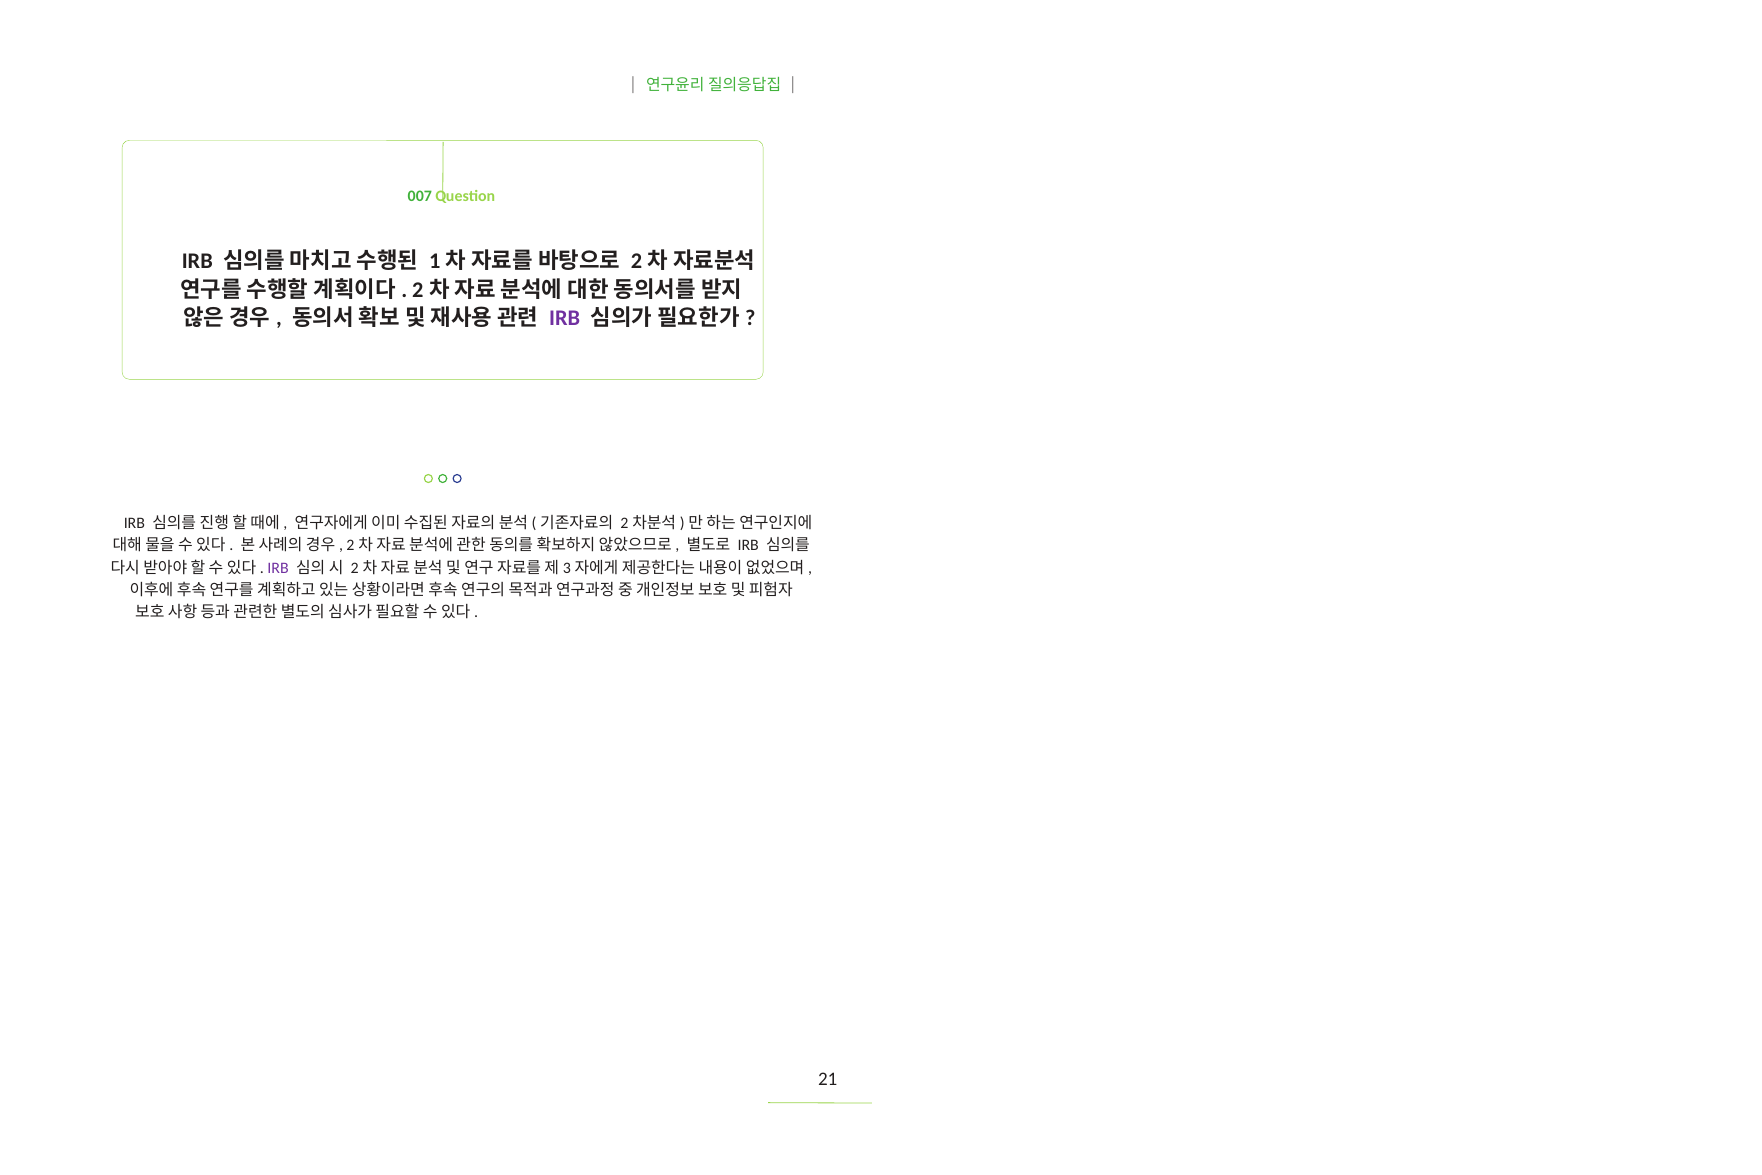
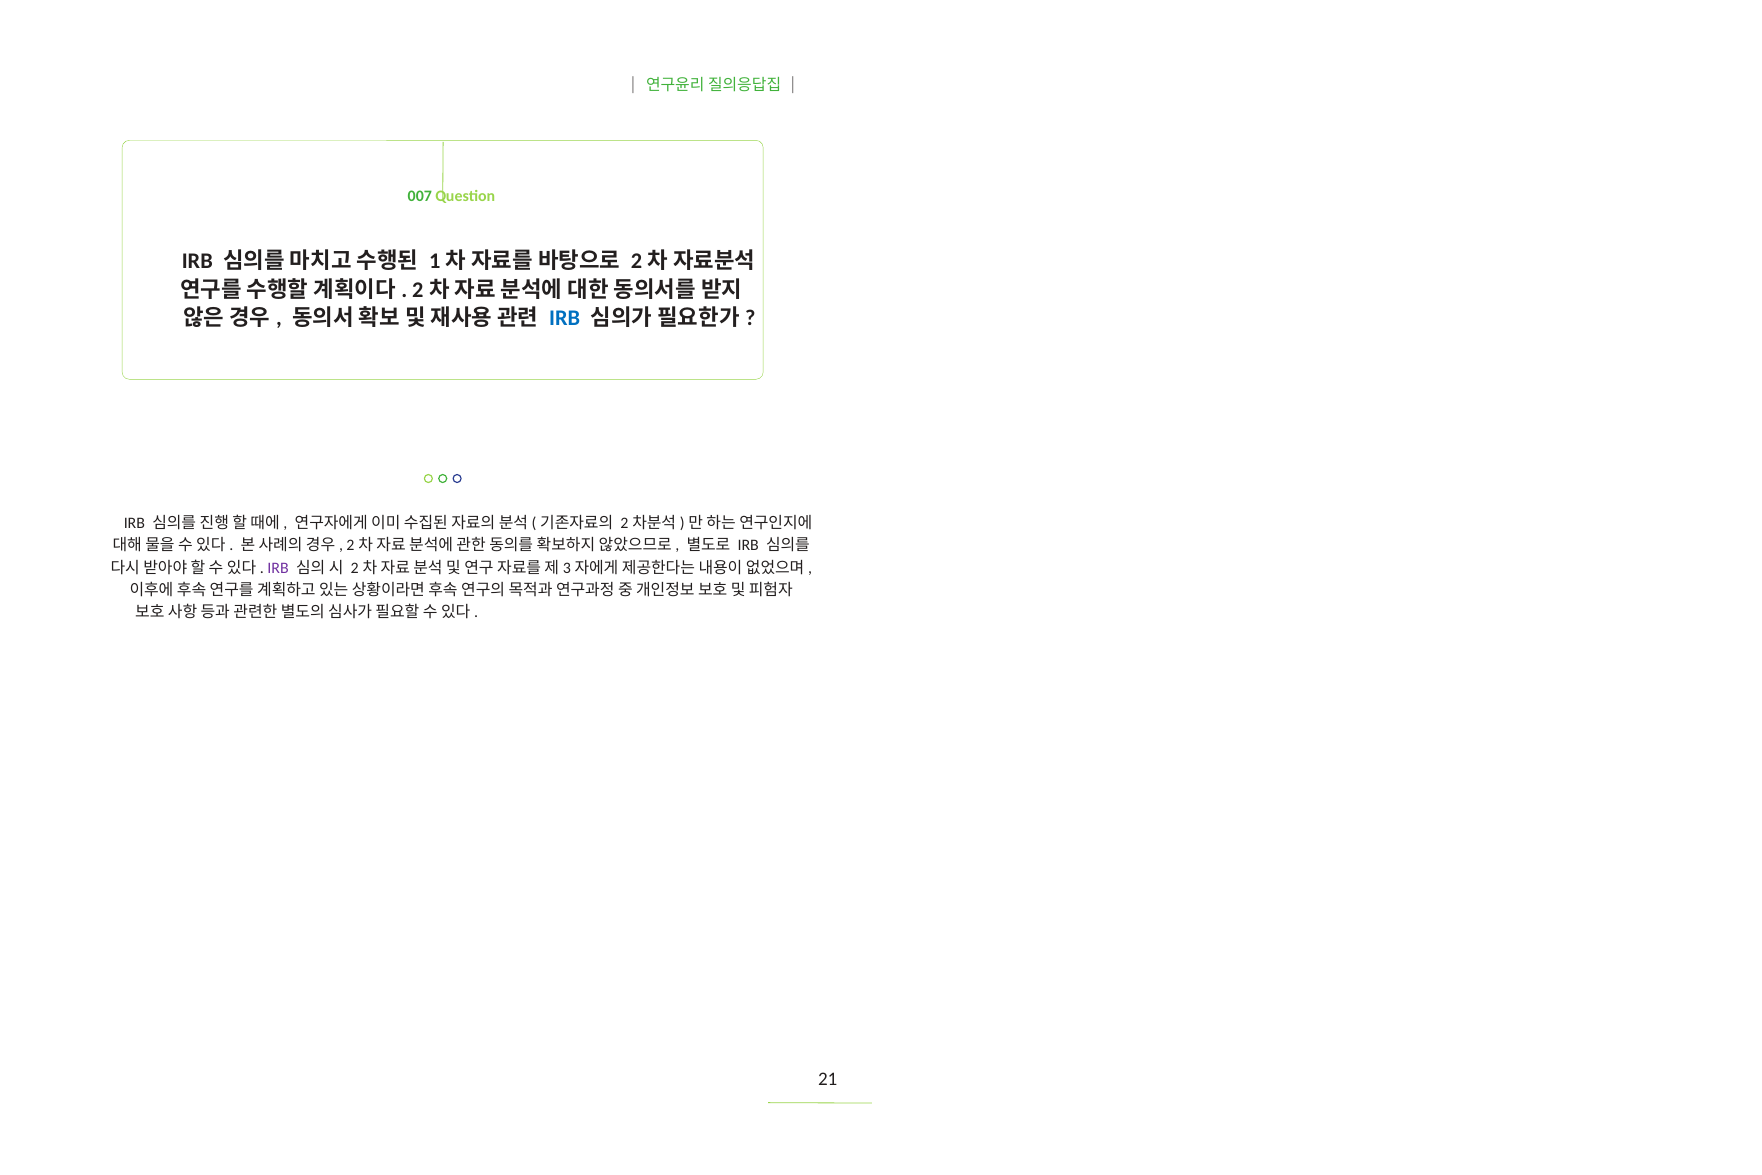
IRB at (565, 318) colour: purple -> blue
